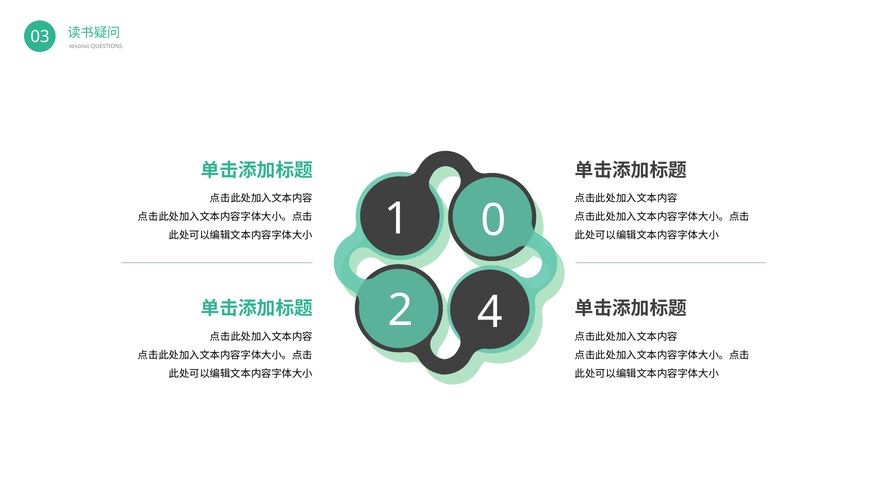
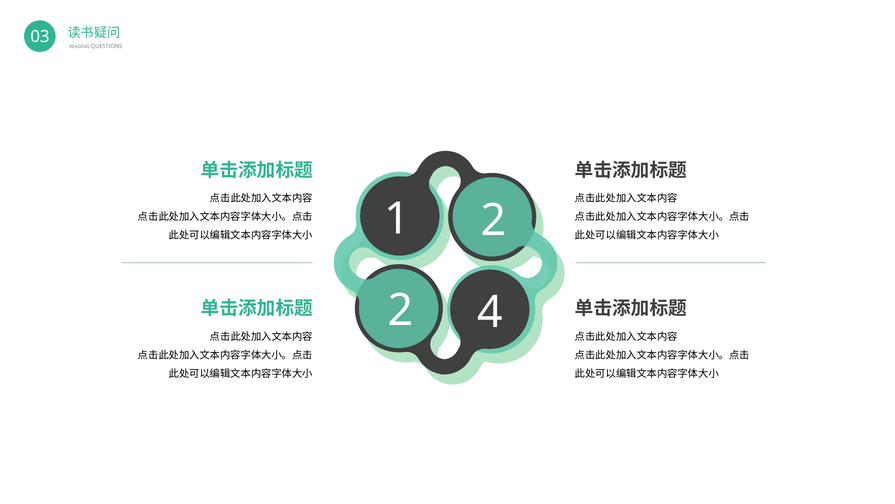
1 0: 0 -> 2
